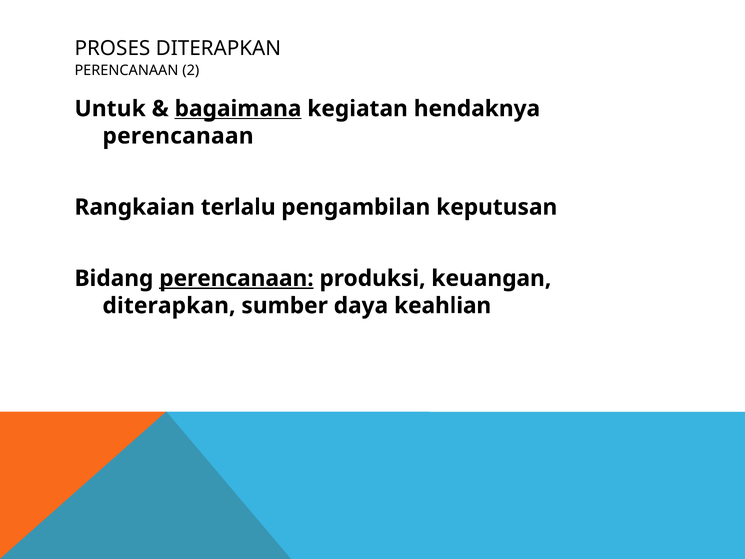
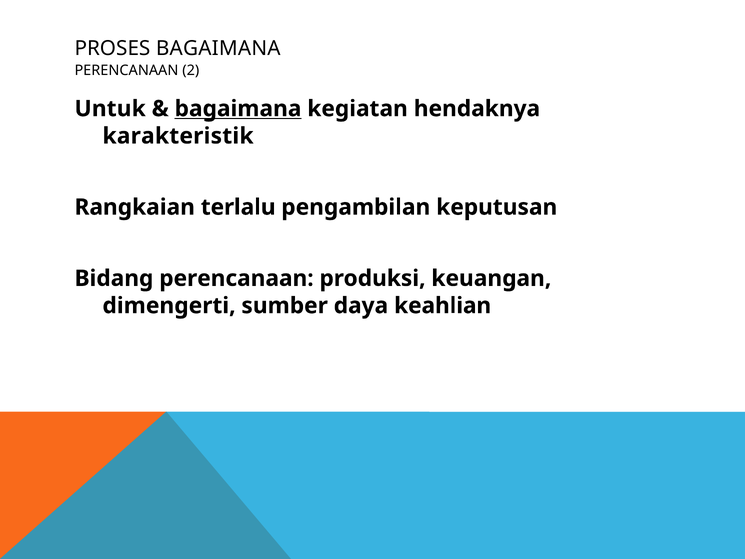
PROSES DITERAPKAN: DITERAPKAN -> BAGAIMANA
perencanaan at (178, 136): perencanaan -> karakteristik
perencanaan at (236, 278) underline: present -> none
diterapkan at (169, 306): diterapkan -> dimengerti
